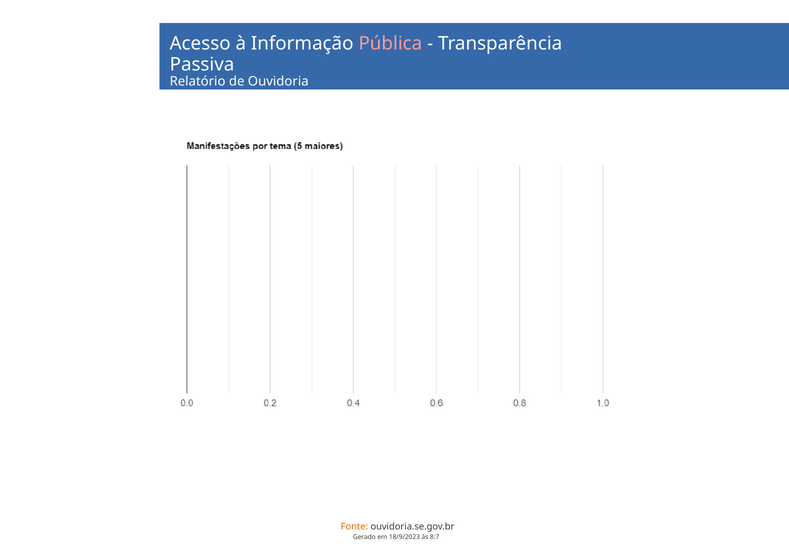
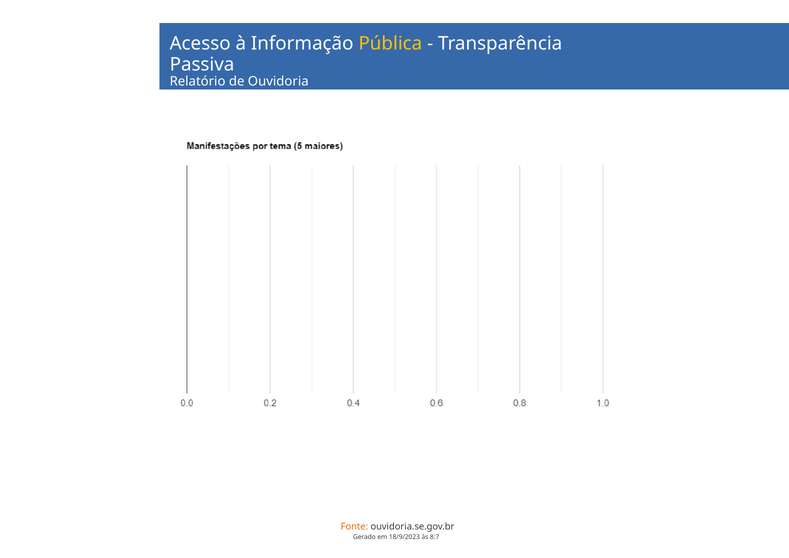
Pública colour: pink -> yellow
